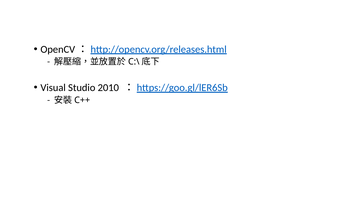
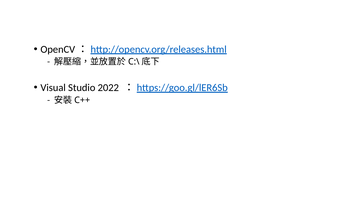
2010: 2010 -> 2022
